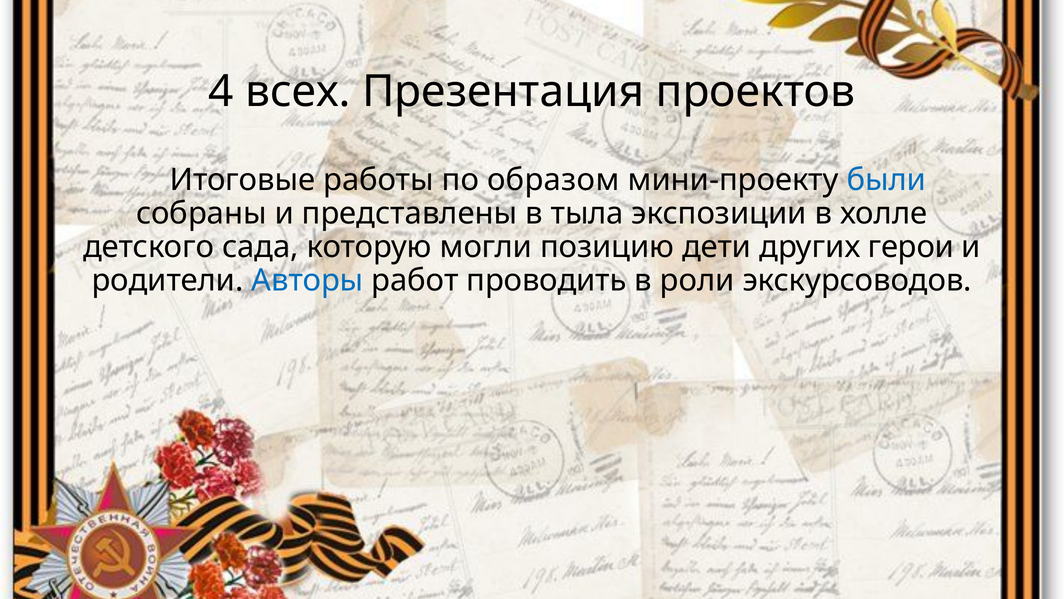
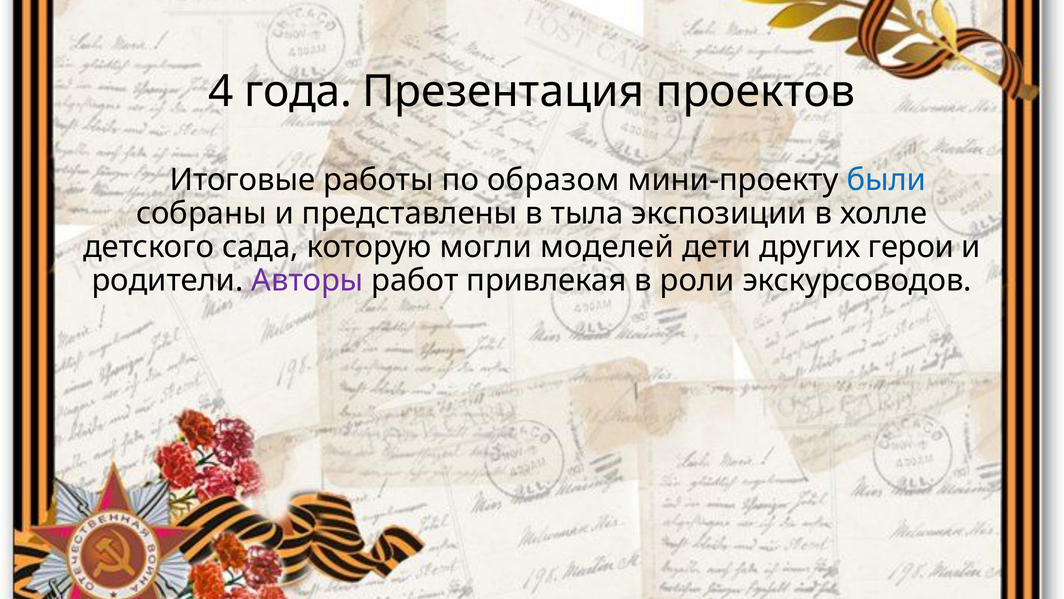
всех: всех -> года
позицию: позицию -> моделей
Авторы colour: blue -> purple
проводить: проводить -> привлекая
